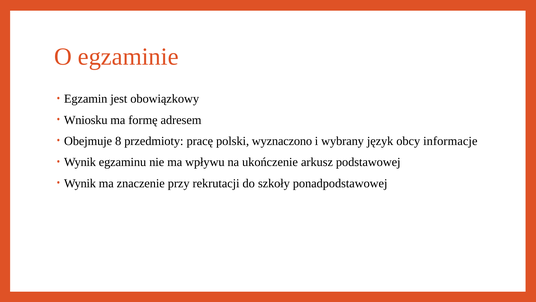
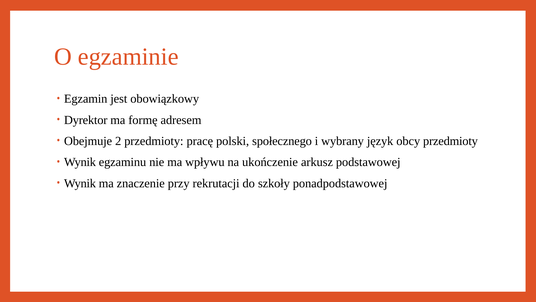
Wniosku: Wniosku -> Dyrektor
8: 8 -> 2
wyznaczono: wyznaczono -> społecznego
obcy informacje: informacje -> przedmioty
